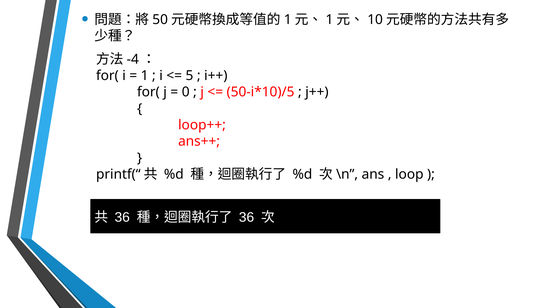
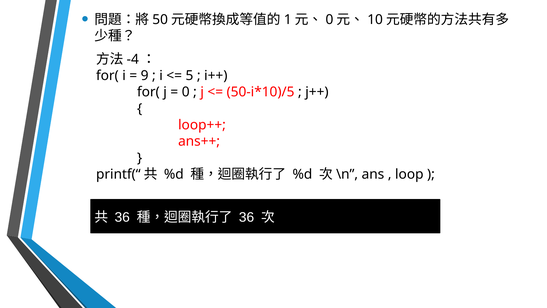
1 at (329, 19): 1 -> 0
1 at (145, 76): 1 -> 9
